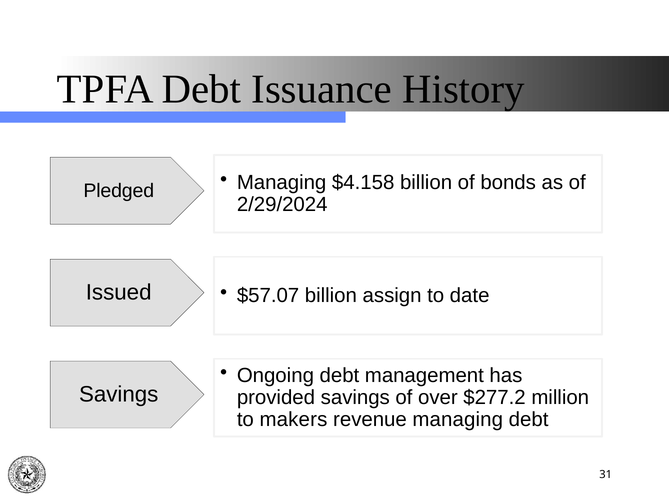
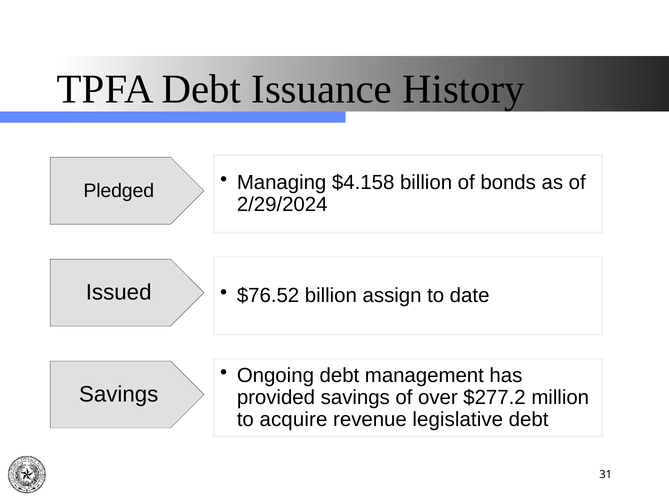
$57.07: $57.07 -> $76.52
makers: makers -> acquire
revenue managing: managing -> legislative
